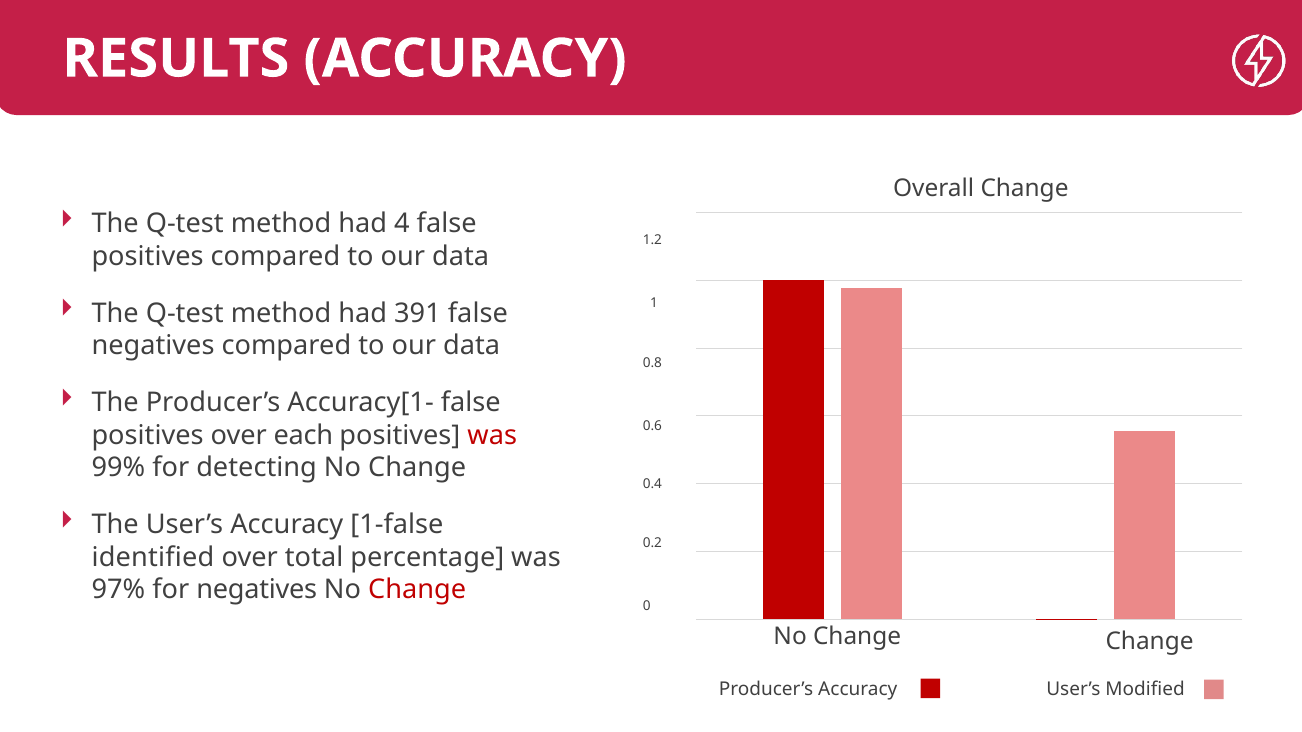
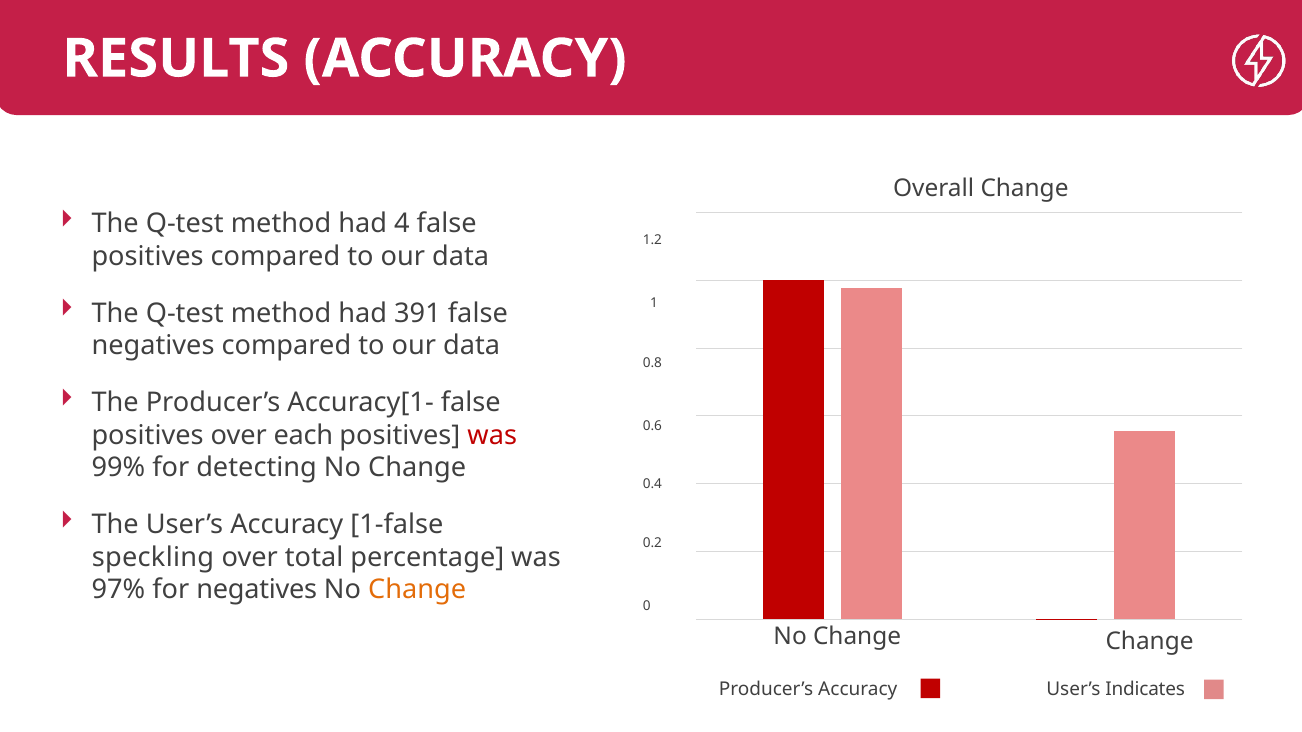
identified: identified -> speckling
Change at (417, 590) colour: red -> orange
Modified: Modified -> Indicates
